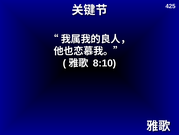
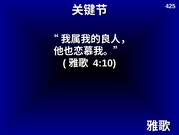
8:10: 8:10 -> 4:10
